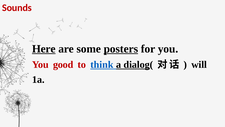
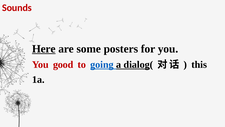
posters underline: present -> none
think: think -> going
will: will -> this
